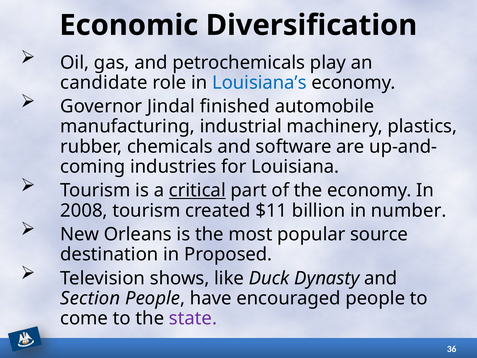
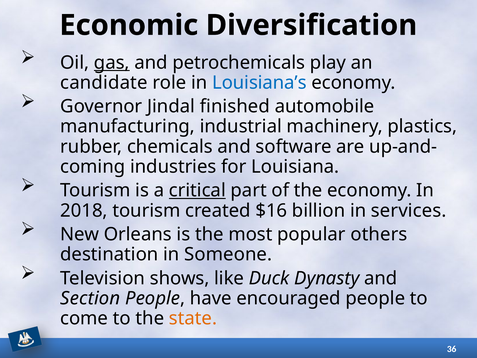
gas underline: none -> present
2008: 2008 -> 2018
$11: $11 -> $16
number: number -> services
source: source -> others
Proposed: Proposed -> Someone
state colour: purple -> orange
